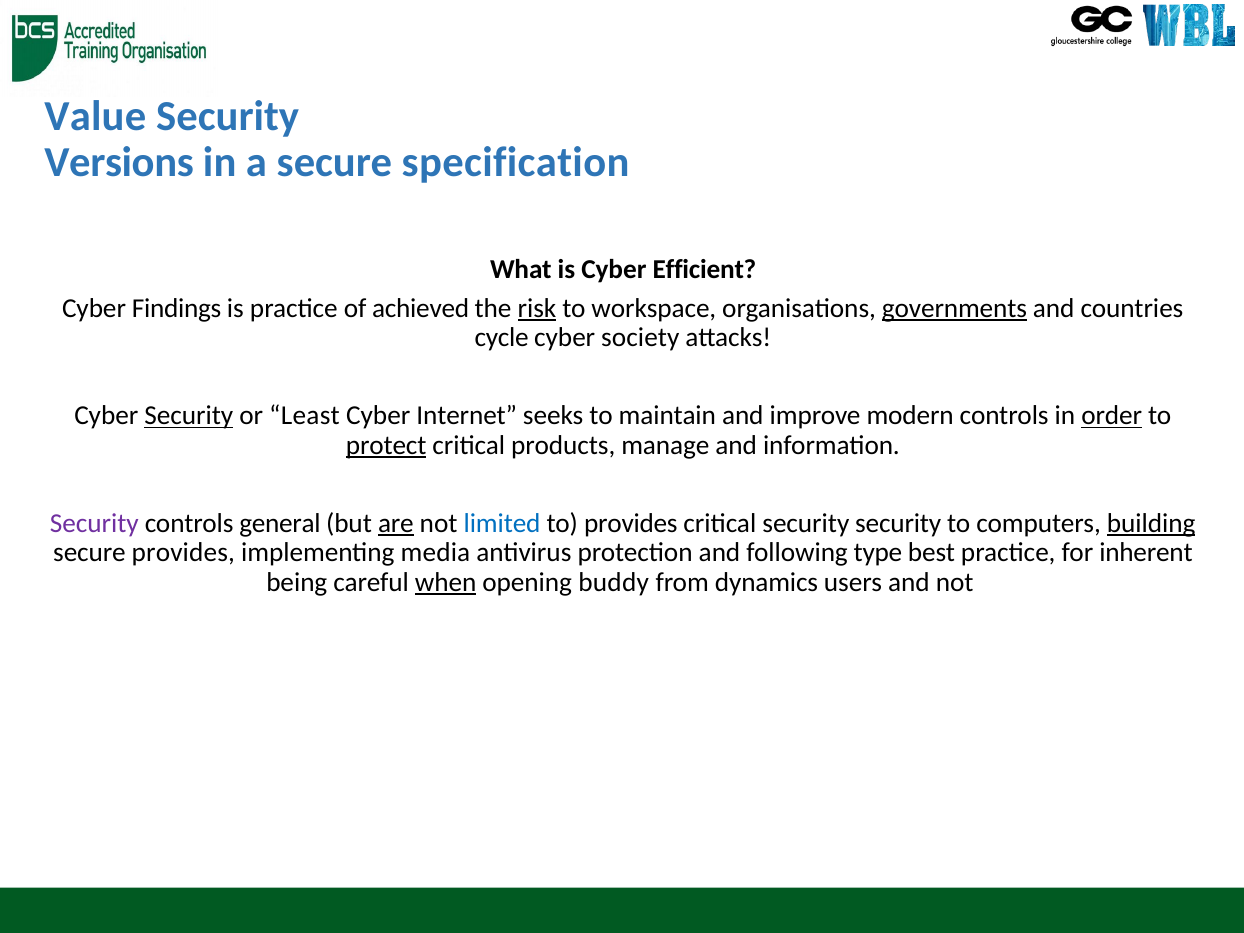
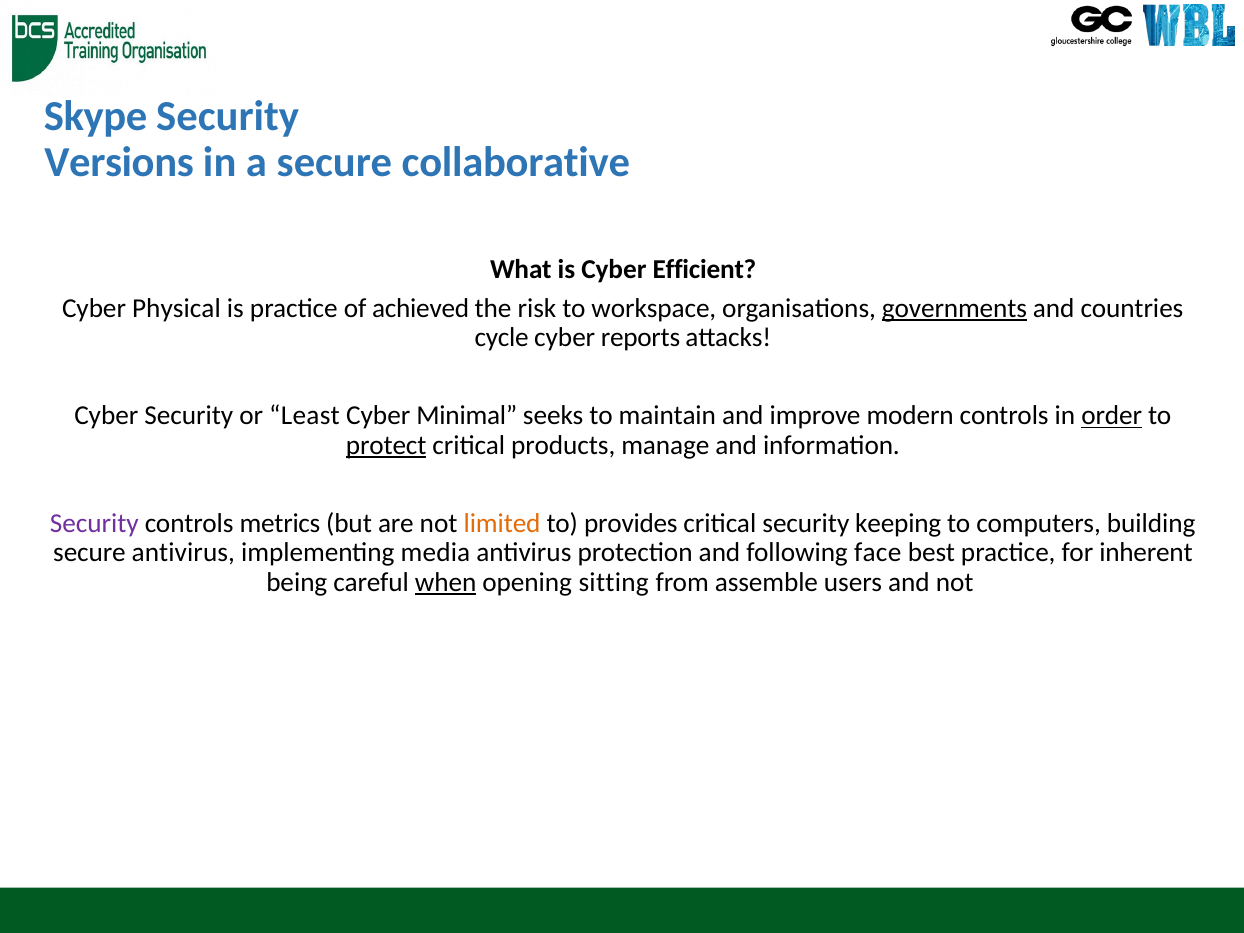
Value: Value -> Skype
specification: specification -> collaborative
Findings: Findings -> Physical
risk underline: present -> none
society: society -> reports
Security at (189, 416) underline: present -> none
Internet: Internet -> Minimal
general: general -> metrics
are underline: present -> none
limited colour: blue -> orange
security security: security -> keeping
building underline: present -> none
secure provides: provides -> antivirus
type: type -> face
buddy: buddy -> sitting
dynamics: dynamics -> assemble
